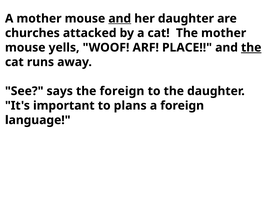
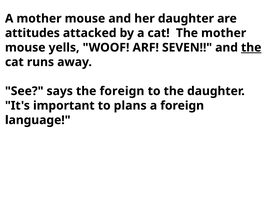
and at (120, 19) underline: present -> none
churches: churches -> attitudes
PLACE: PLACE -> SEVEN
